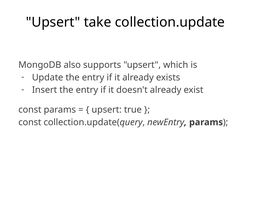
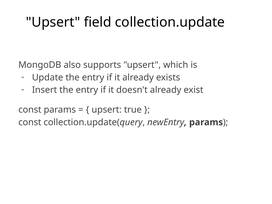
take: take -> field
